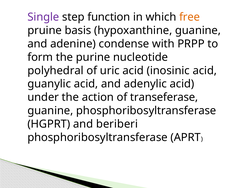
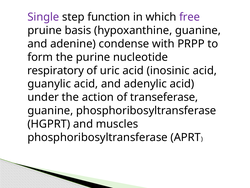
free colour: orange -> purple
polyhedral: polyhedral -> respiratory
beriberi: beriberi -> muscles
